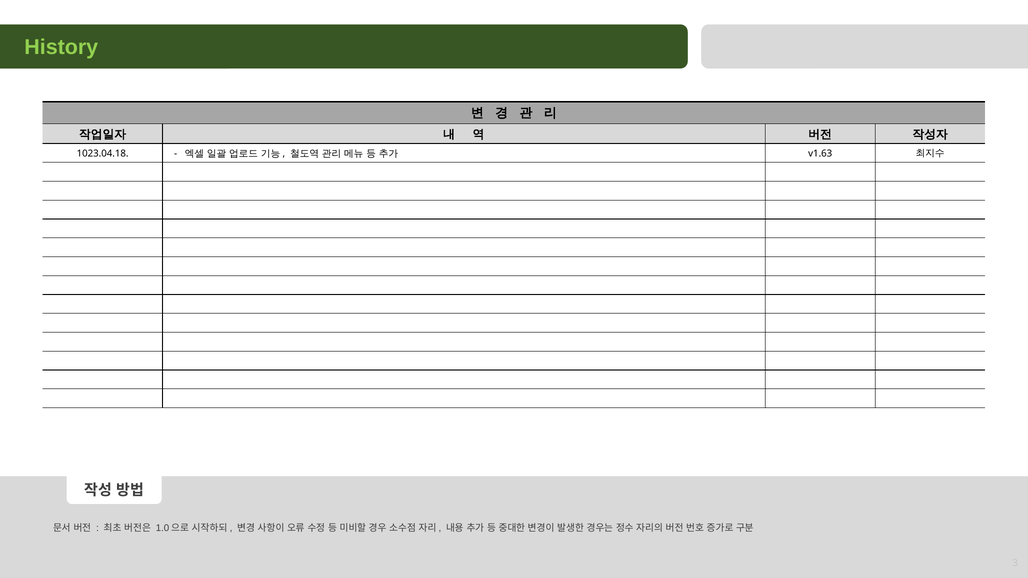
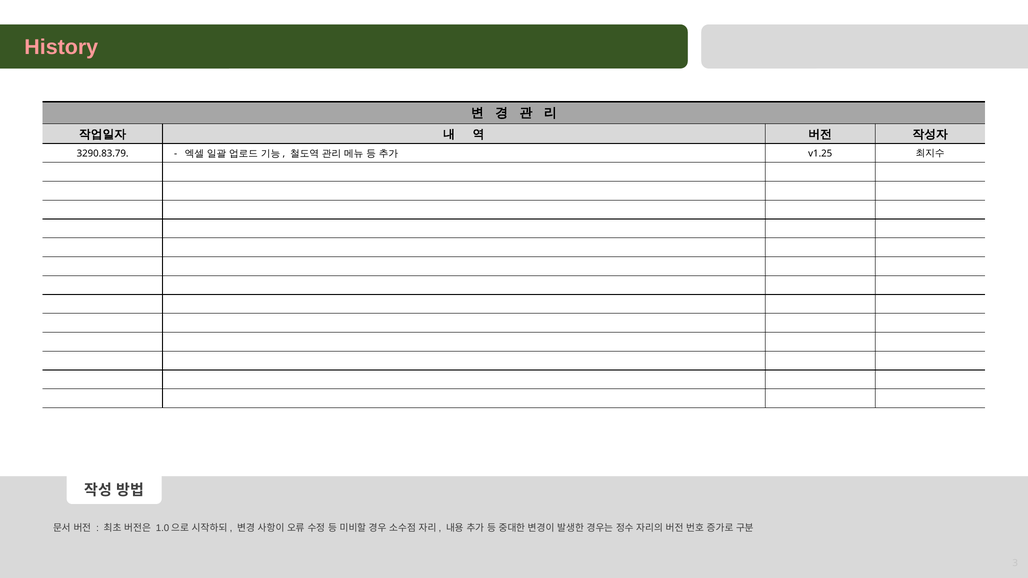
History colour: light green -> pink
1023.04.18: 1023.04.18 -> 3290.83.79
v1.63: v1.63 -> v1.25
